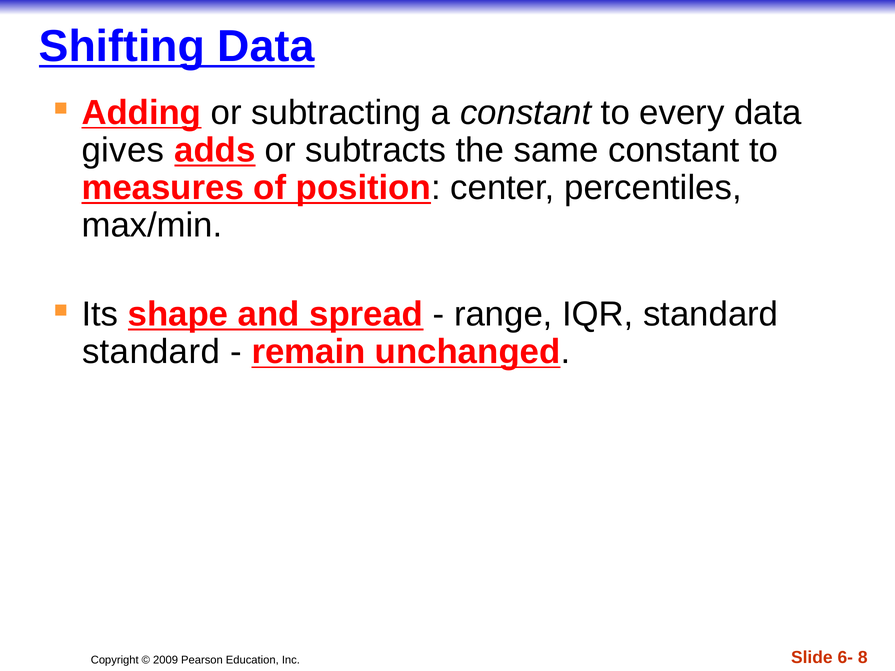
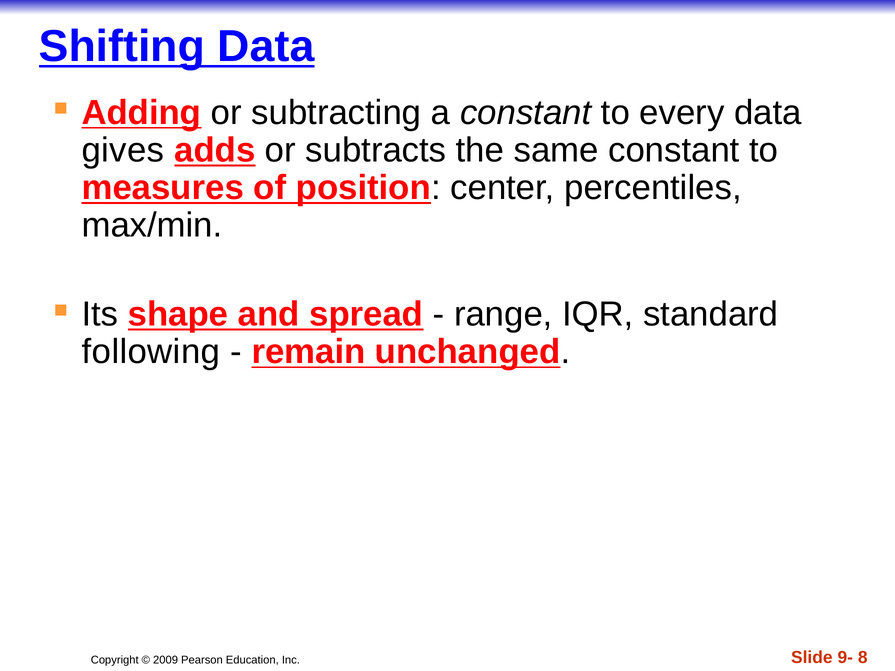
standard at (151, 352): standard -> following
6-: 6- -> 9-
